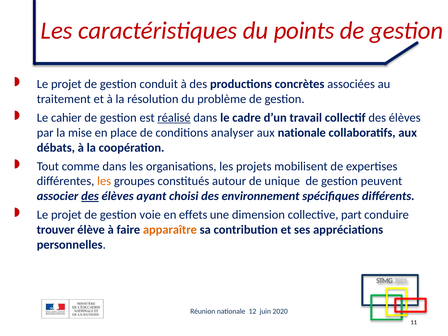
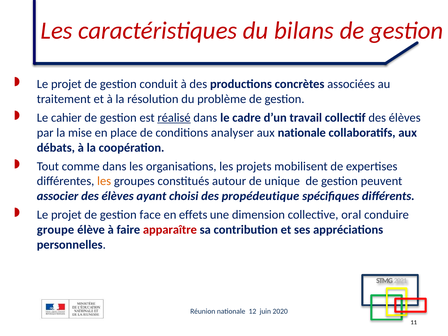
points: points -> bilans
des at (90, 196) underline: present -> none
environnement: environnement -> propédeutique
voie: voie -> face
part: part -> oral
trouver: trouver -> groupe
apparaître colour: orange -> red
